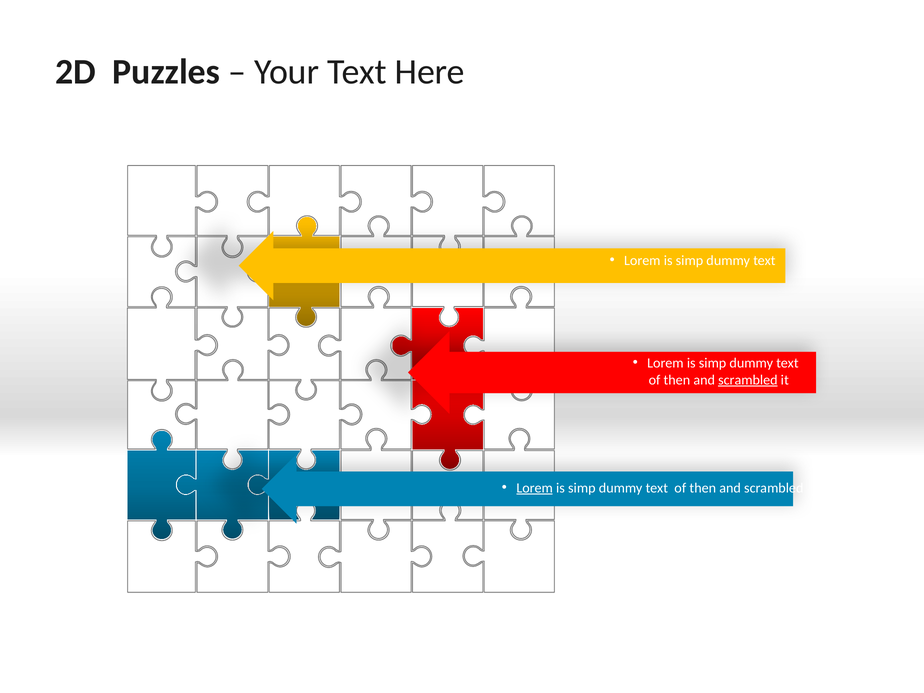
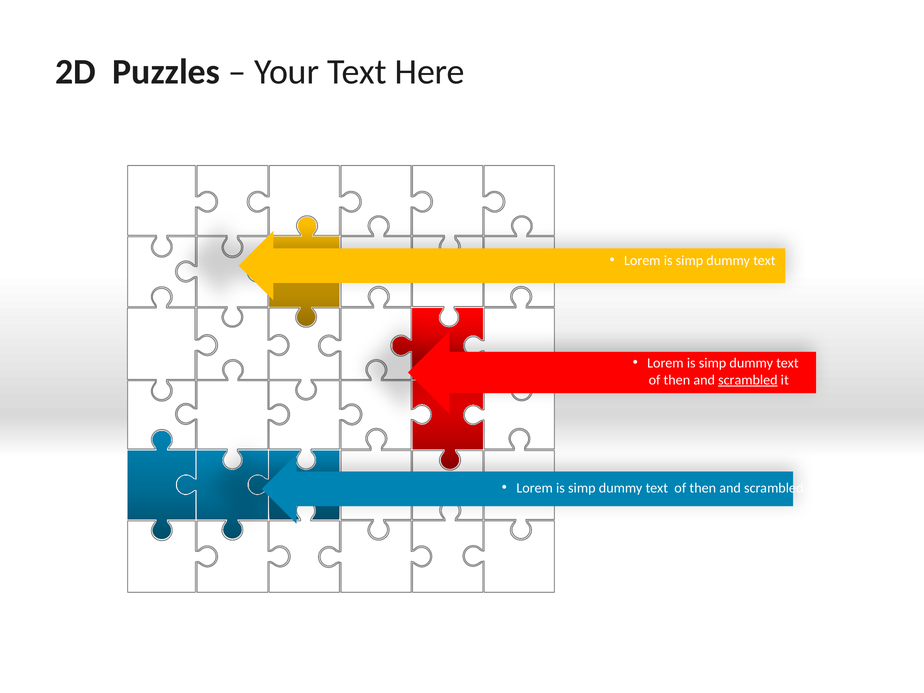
Lorem at (535, 488) underline: present -> none
